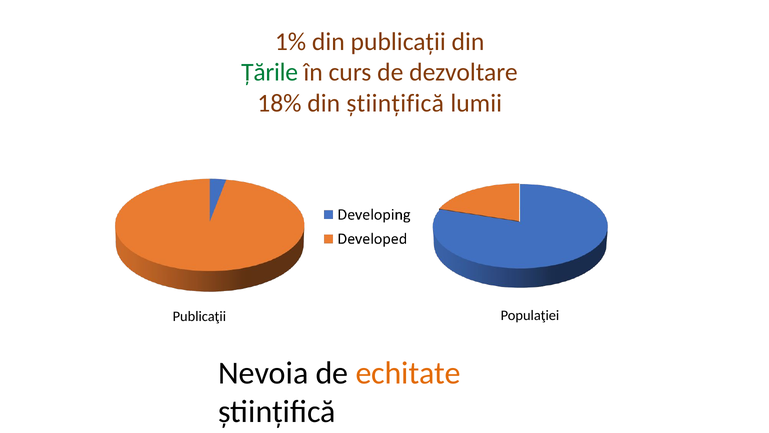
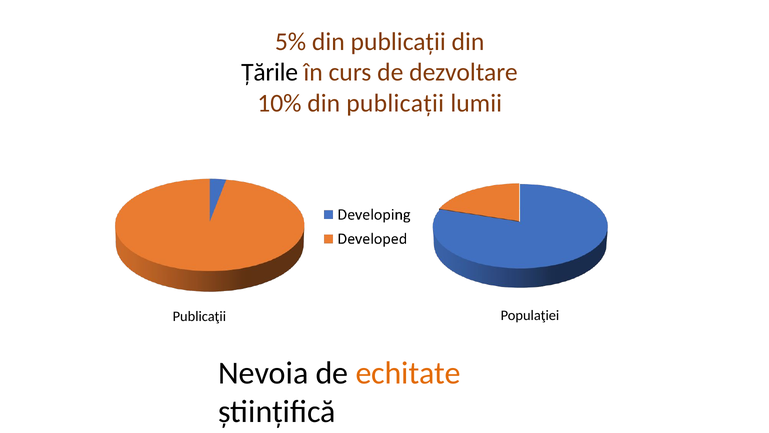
1%: 1% -> 5%
Țările colour: green -> black
18%: 18% -> 10%
științifică at (395, 103): științifică -> publicații
